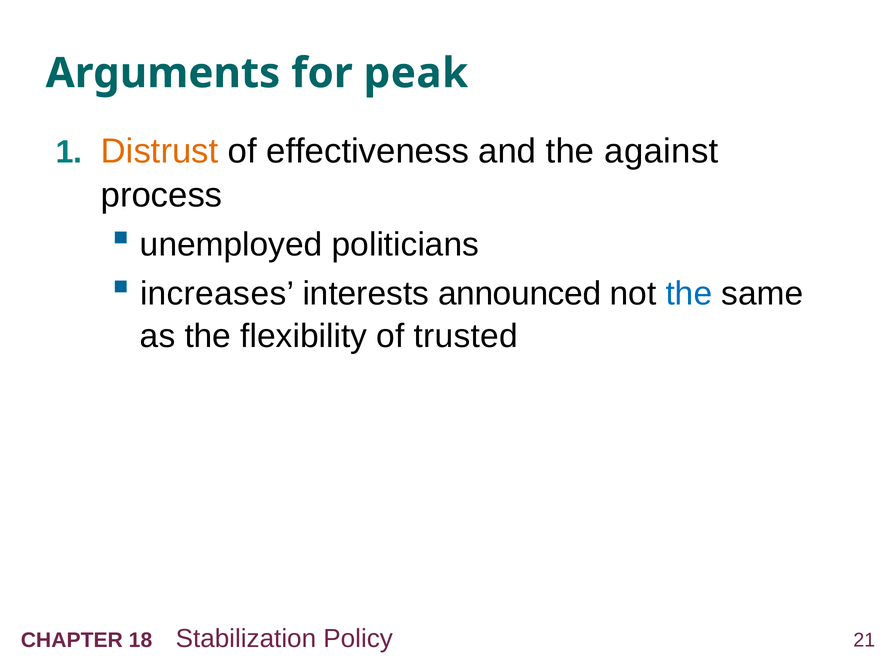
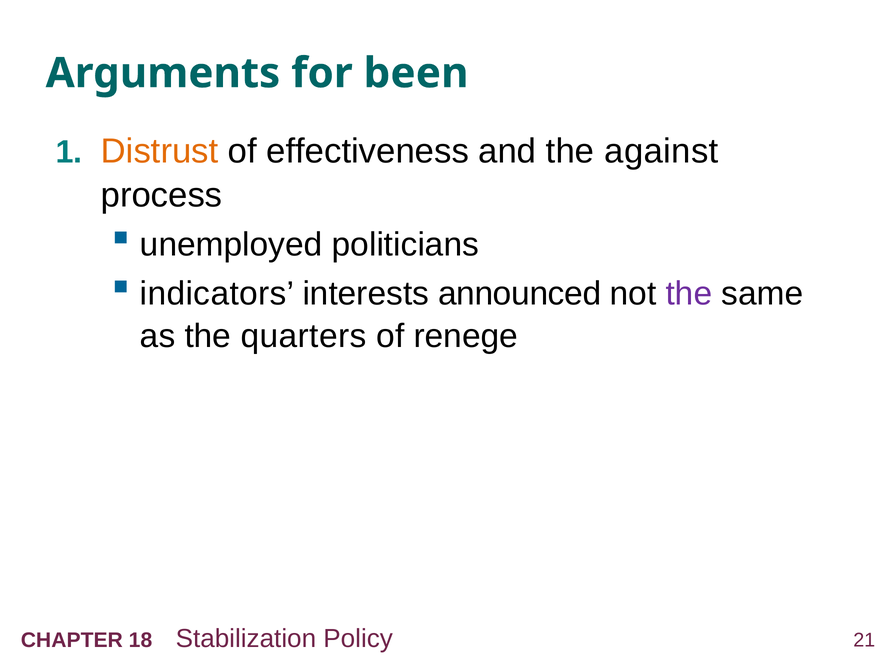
peak: peak -> been
increases: increases -> indicators
the at (689, 294) colour: blue -> purple
flexibility: flexibility -> quarters
trusted: trusted -> renege
